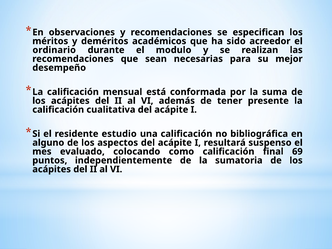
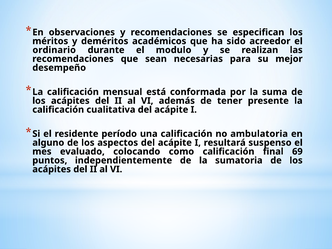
estudio: estudio -> período
bibliográfica: bibliográfica -> ambulatoria
